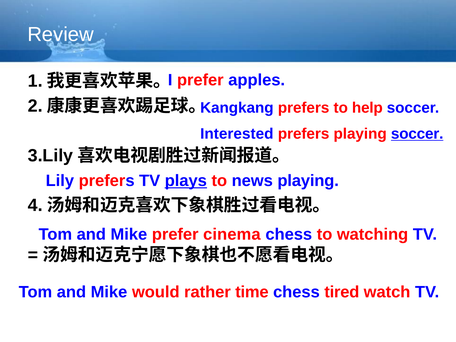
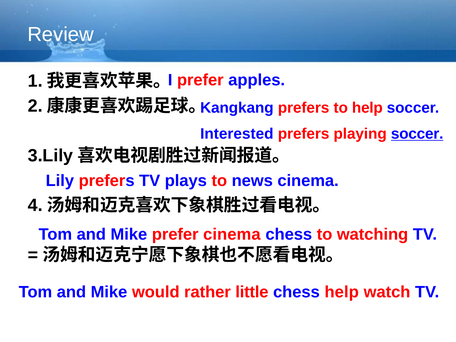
plays underline: present -> none
news playing: playing -> cinema
time: time -> little
chess tired: tired -> help
